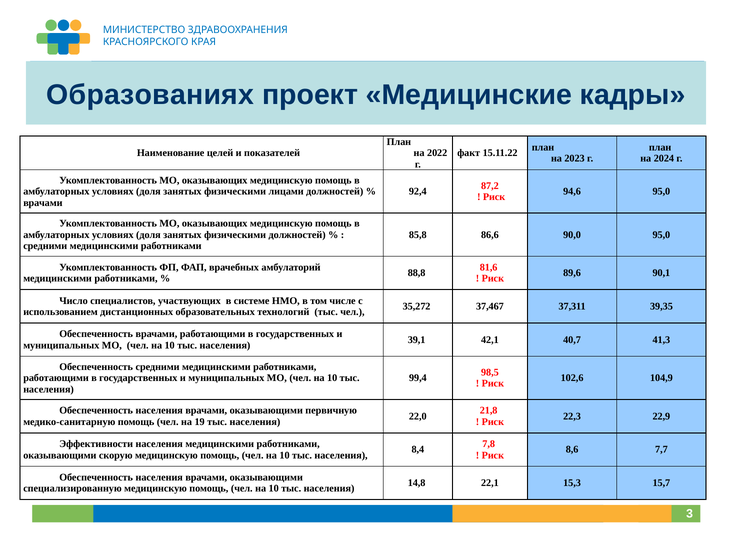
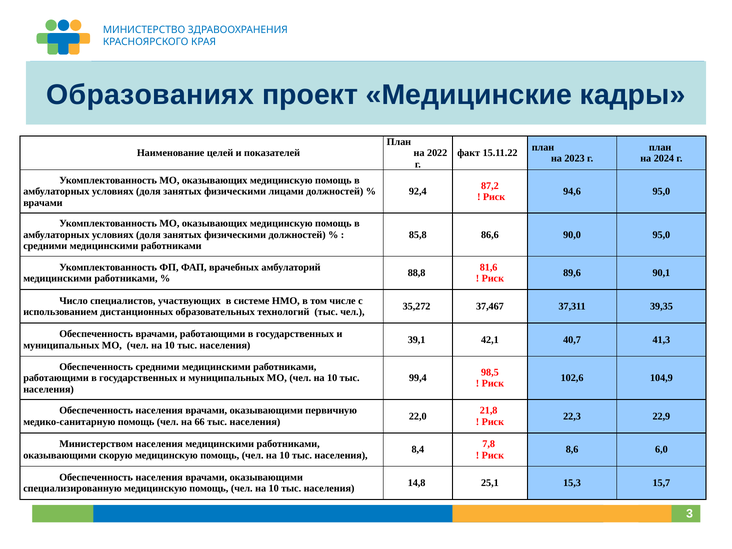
19: 19 -> 66
Эффективности: Эффективности -> Министерством
7,7: 7,7 -> 6,0
22,1: 22,1 -> 25,1
